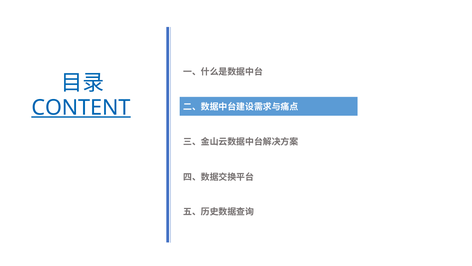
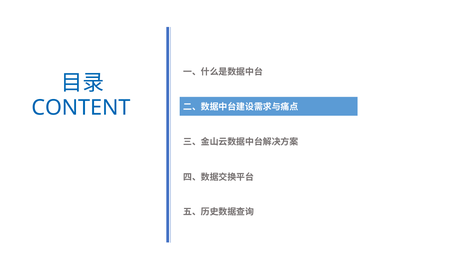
CONTENT underline: present -> none
